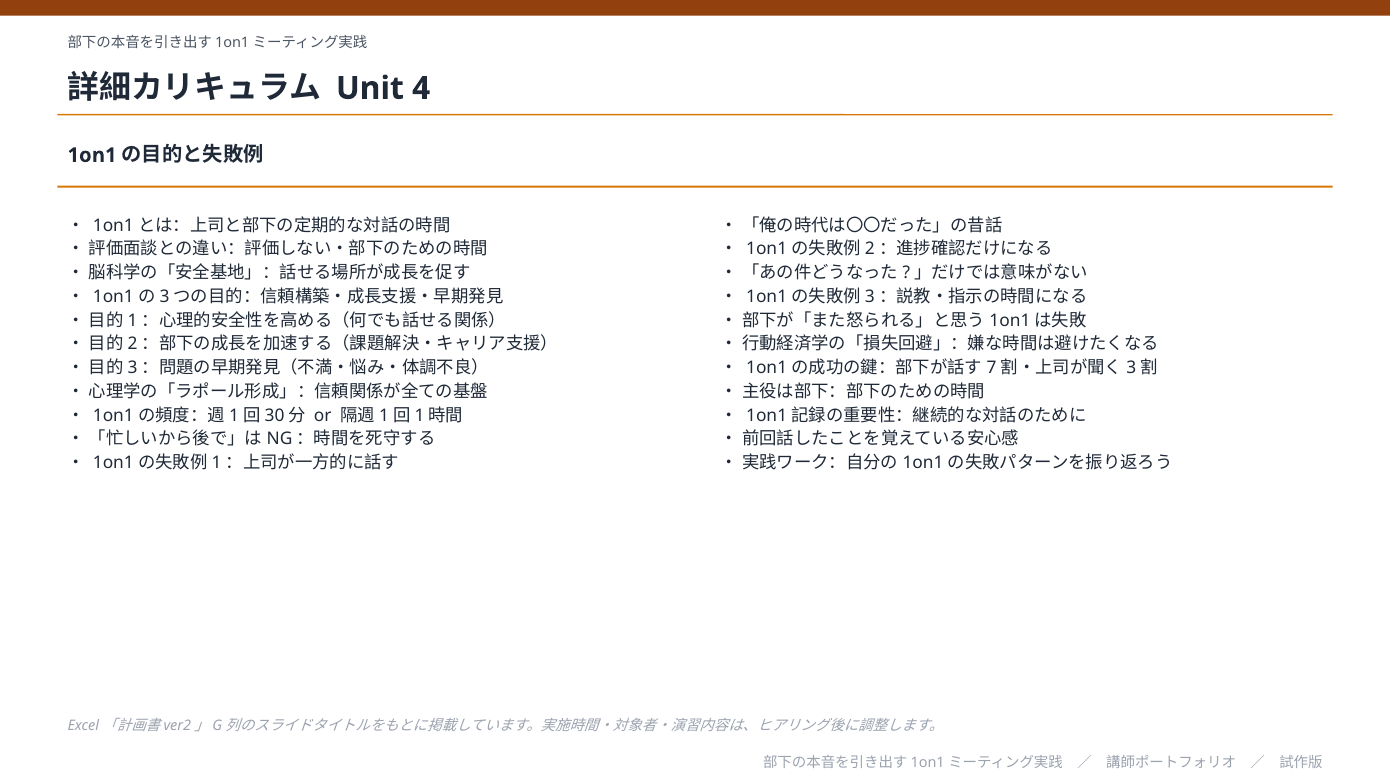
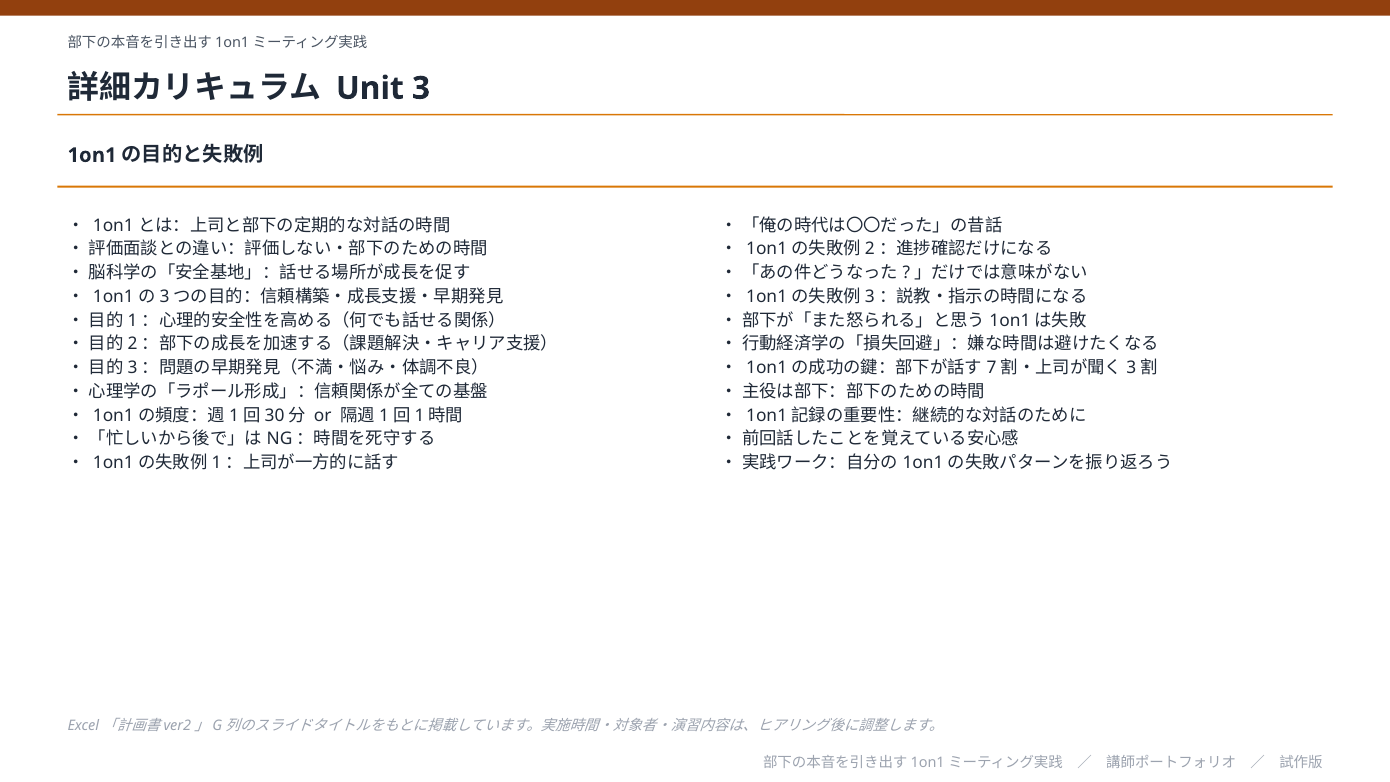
4: 4 -> 3
